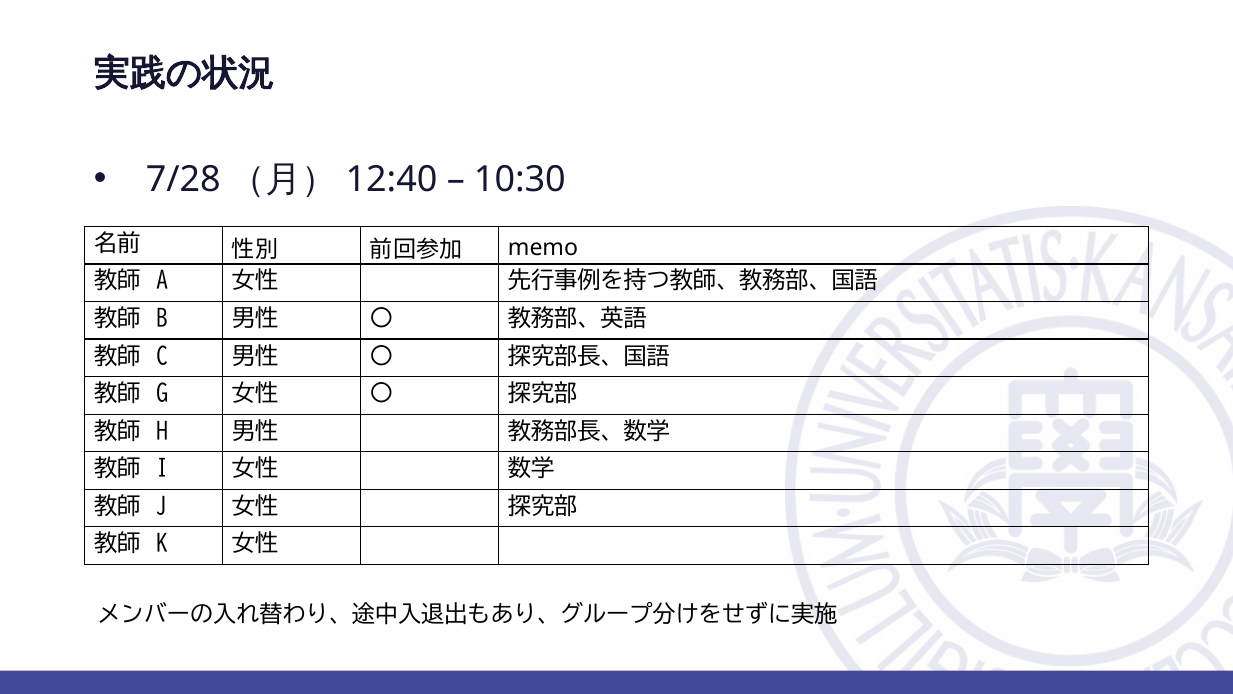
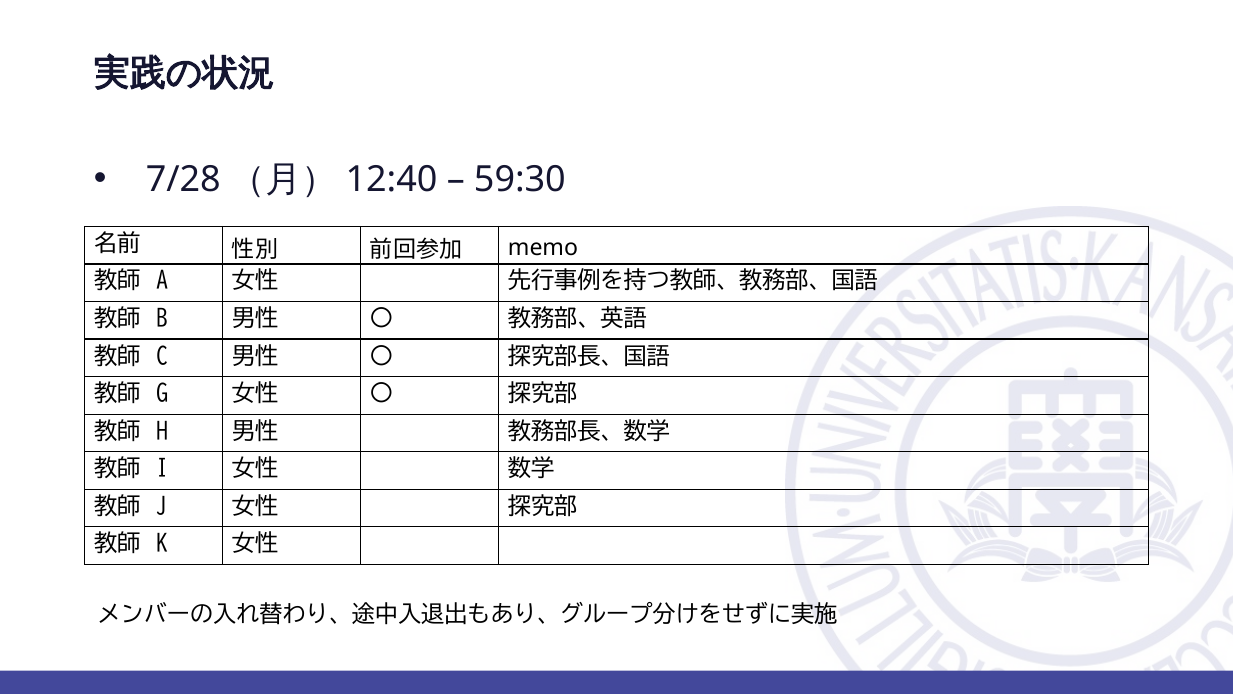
10:30: 10:30 -> 59:30
